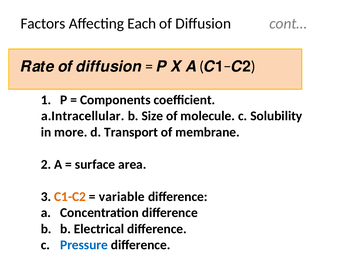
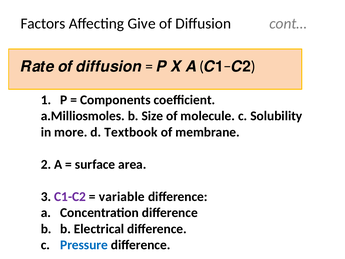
Each: Each -> Give
a.Intracellular: a.Intracellular -> a.Milliosmoles
Transport: Transport -> Textbook
C1-C2 colour: orange -> purple
